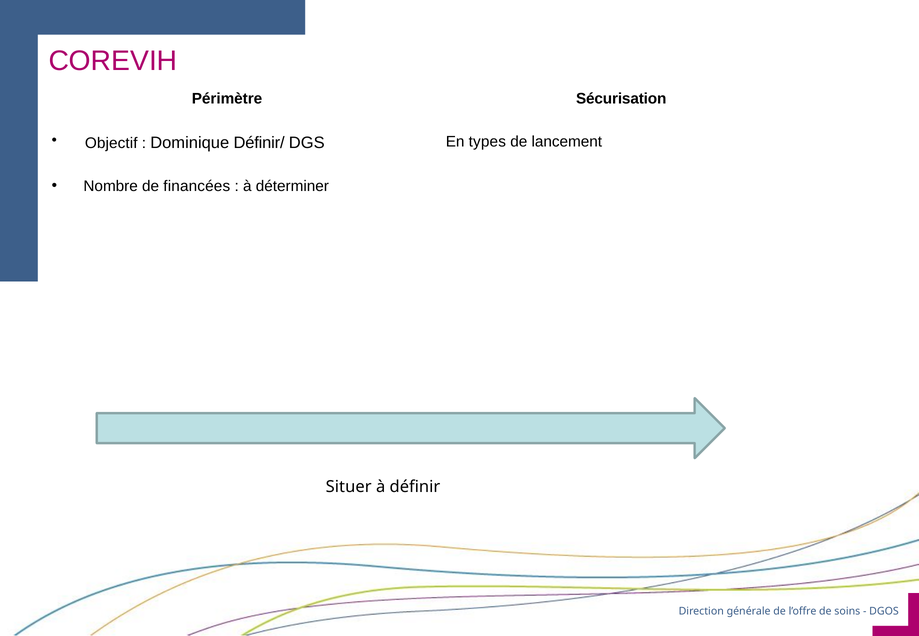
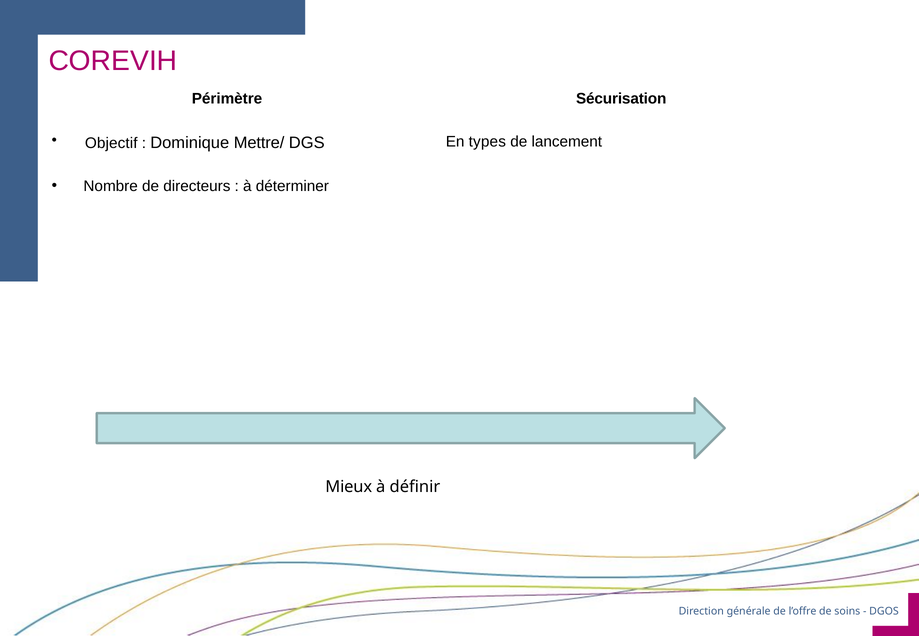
Définir/: Définir/ -> Mettre/
financées: financées -> directeurs
Situer: Situer -> Mieux
